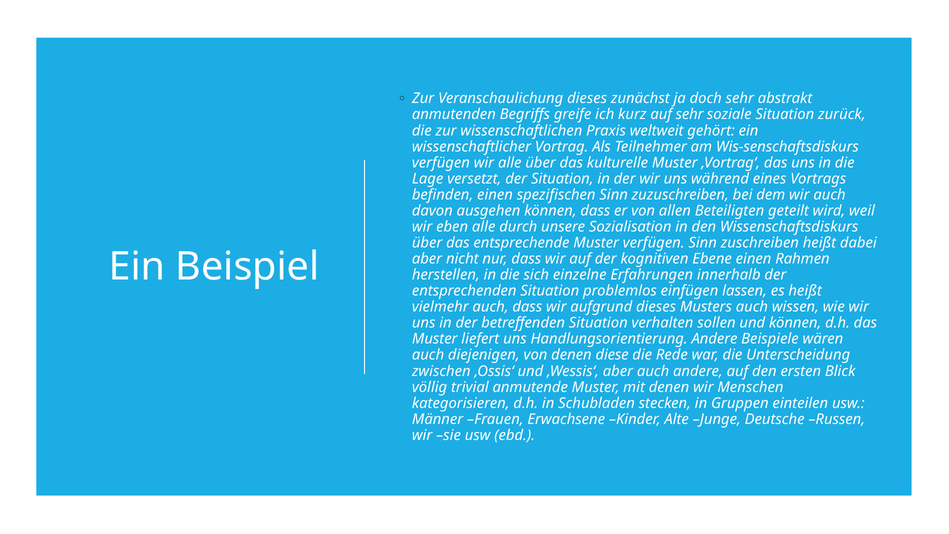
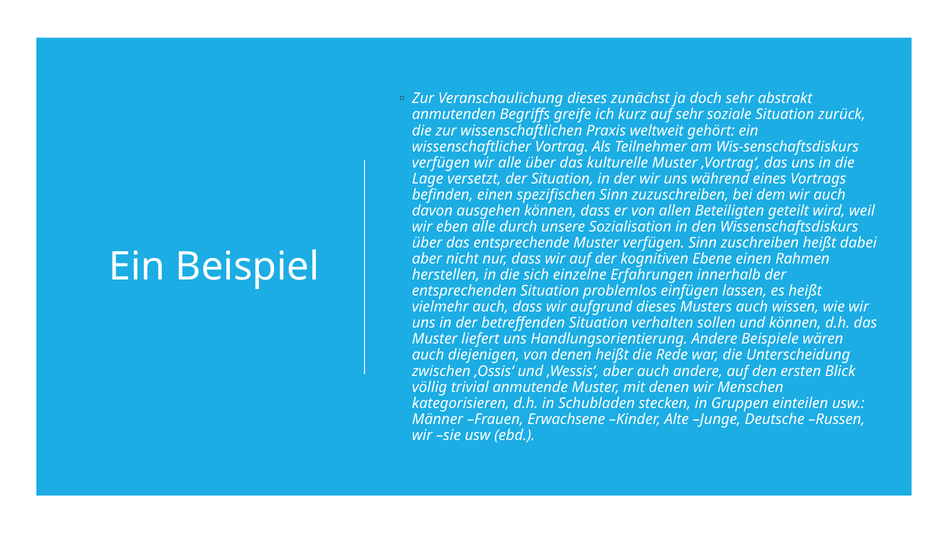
denen diese: diese -> heißt
